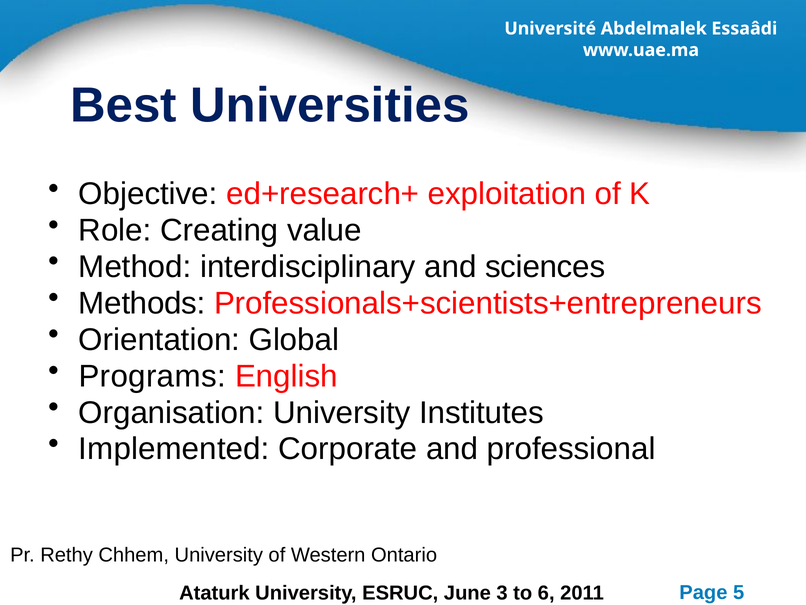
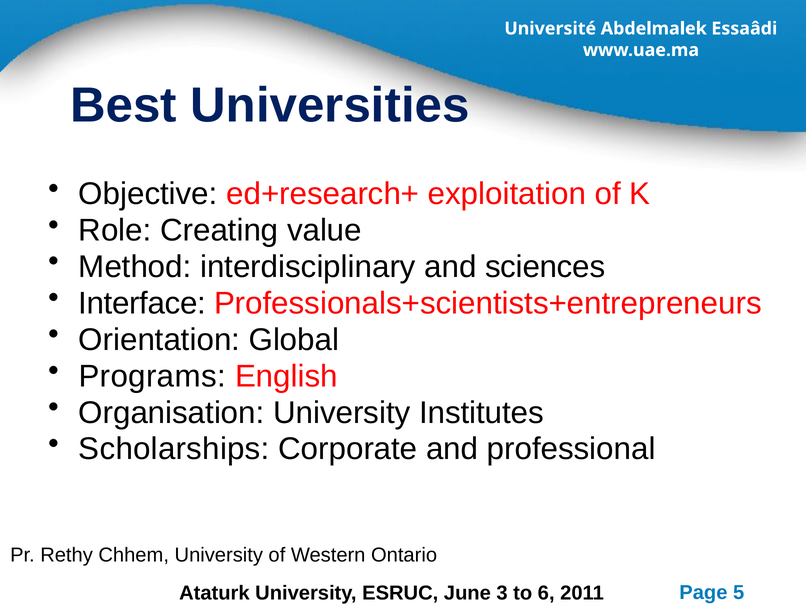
Methods: Methods -> Interface
Implemented: Implemented -> Scholarships
